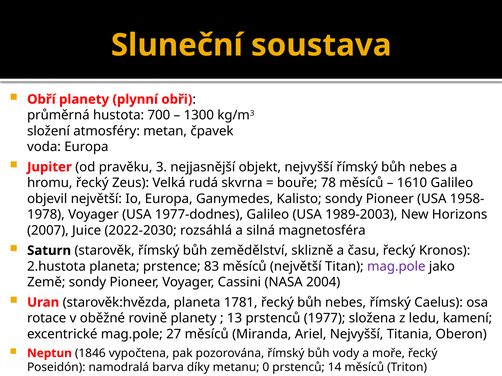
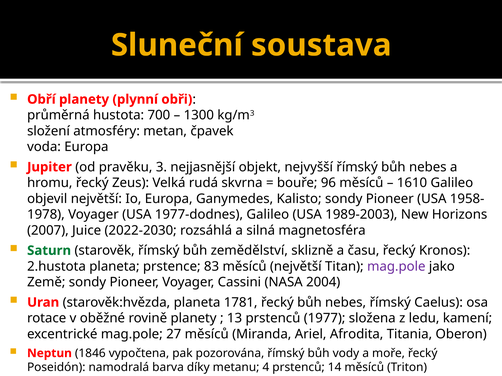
78: 78 -> 96
Saturn colour: black -> green
Ariel Nejvyšší: Nejvyšší -> Afrodita
0: 0 -> 4
